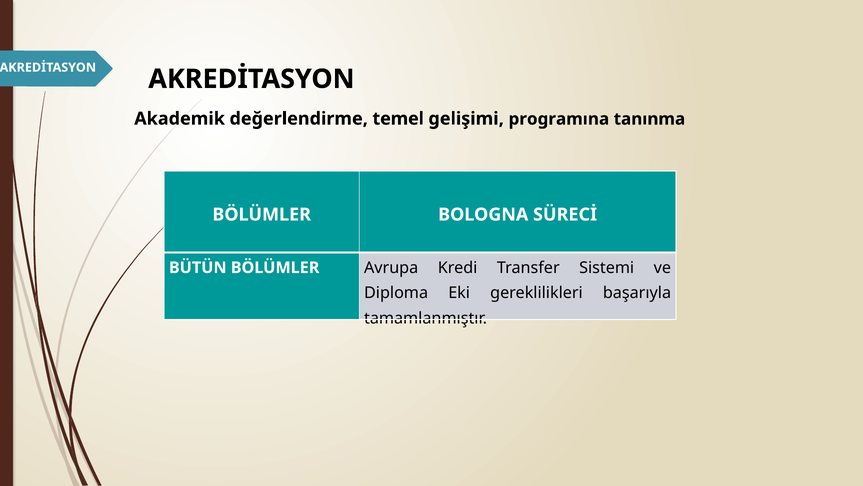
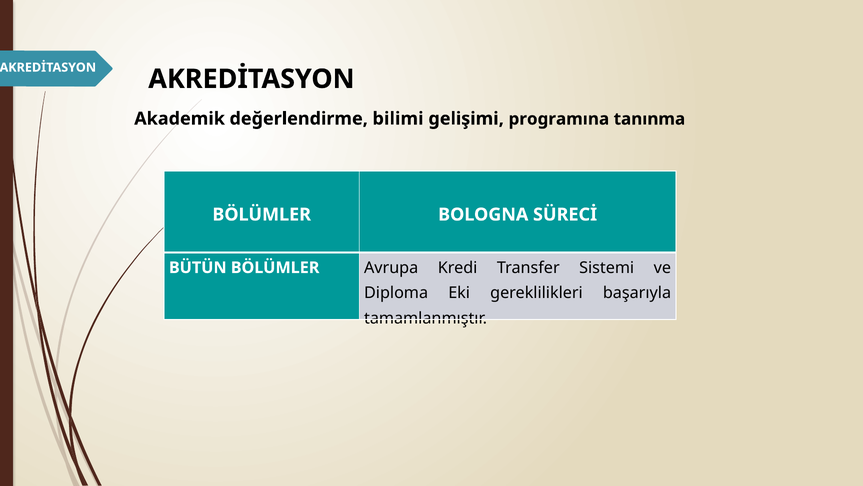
temel: temel -> bilimi
